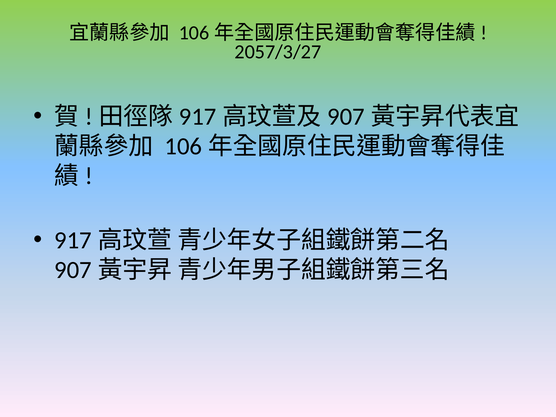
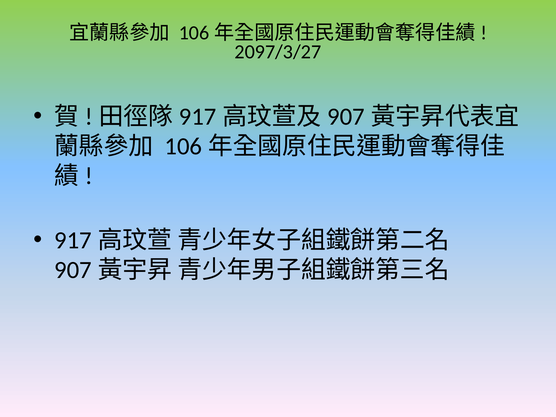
2057/3/27: 2057/3/27 -> 2097/3/27
